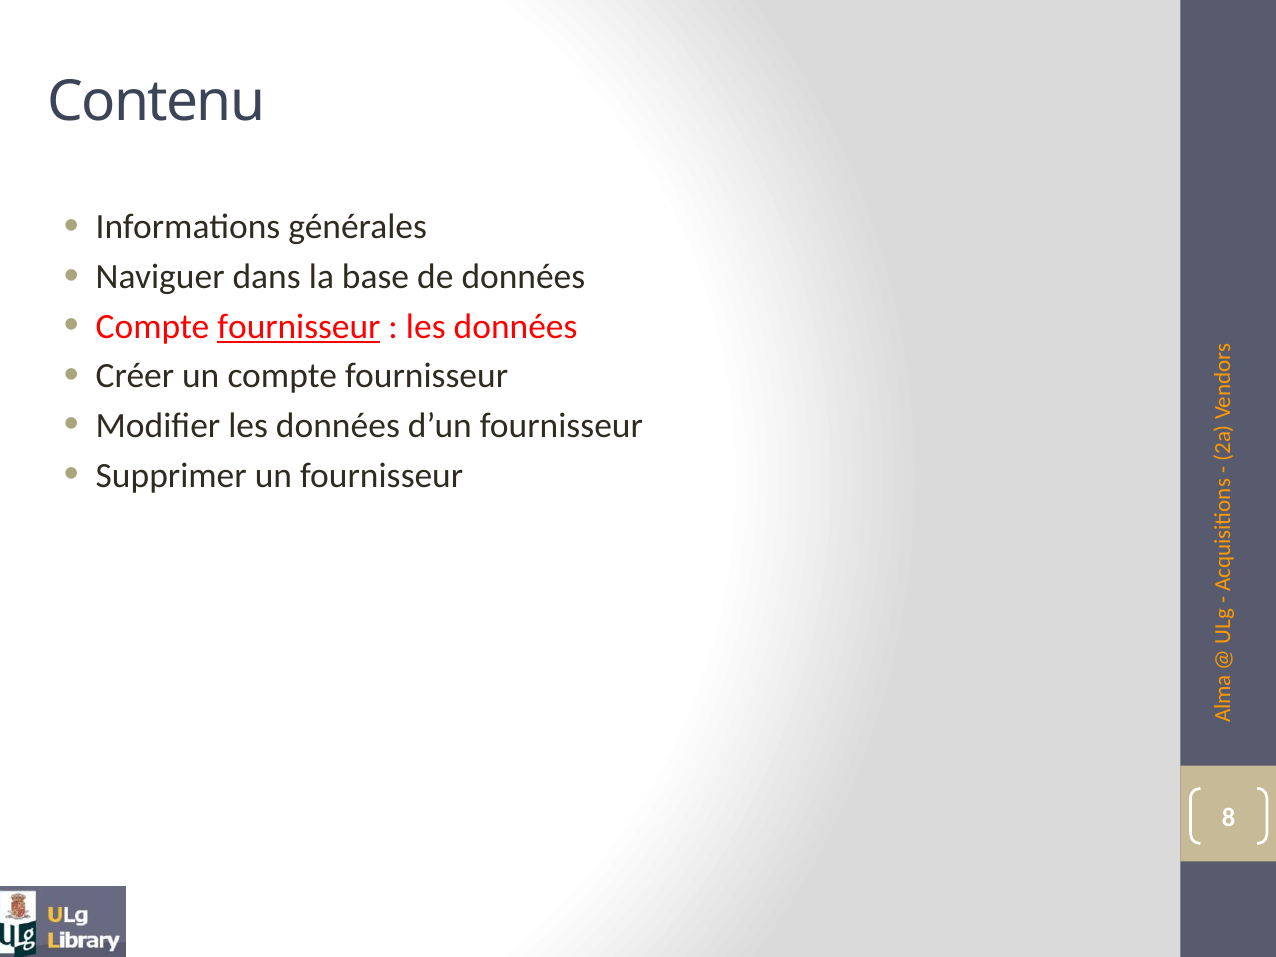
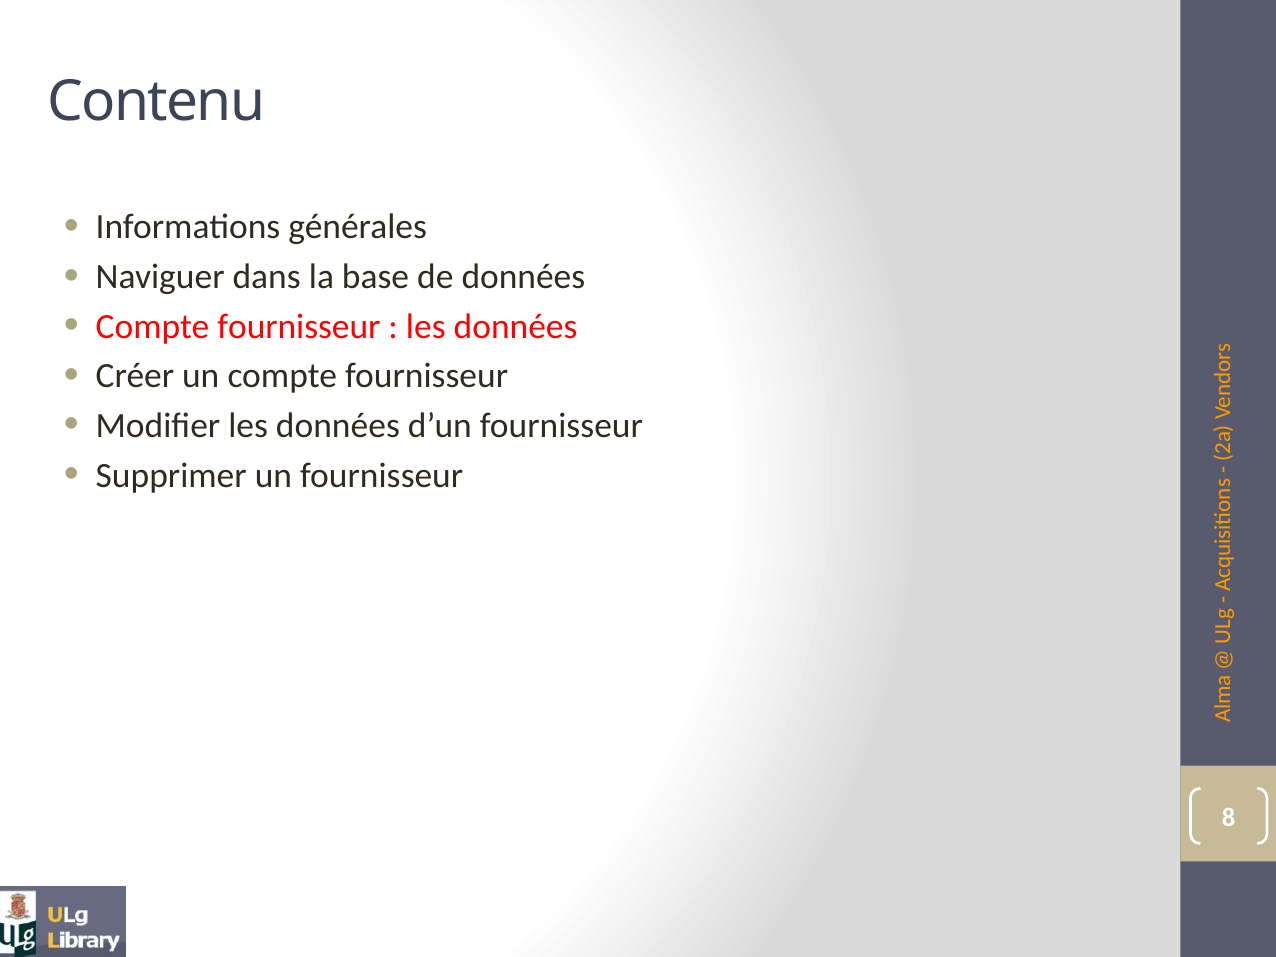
fournisseur at (299, 327) underline: present -> none
